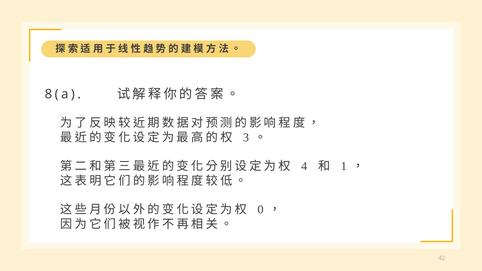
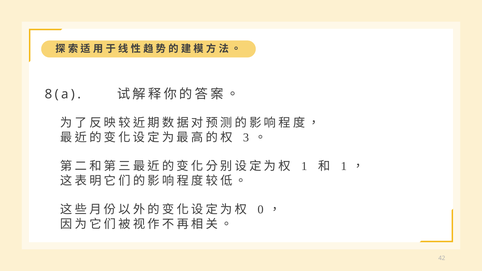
4 at (304, 166): 4 -> 1
